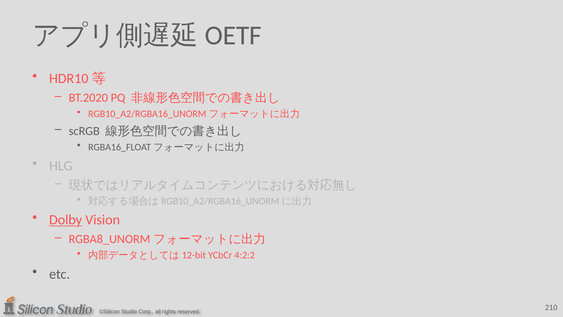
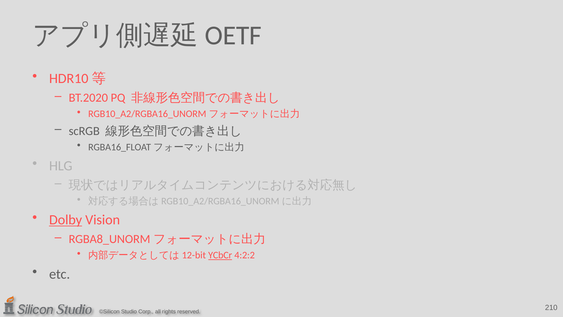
YCbCr underline: none -> present
